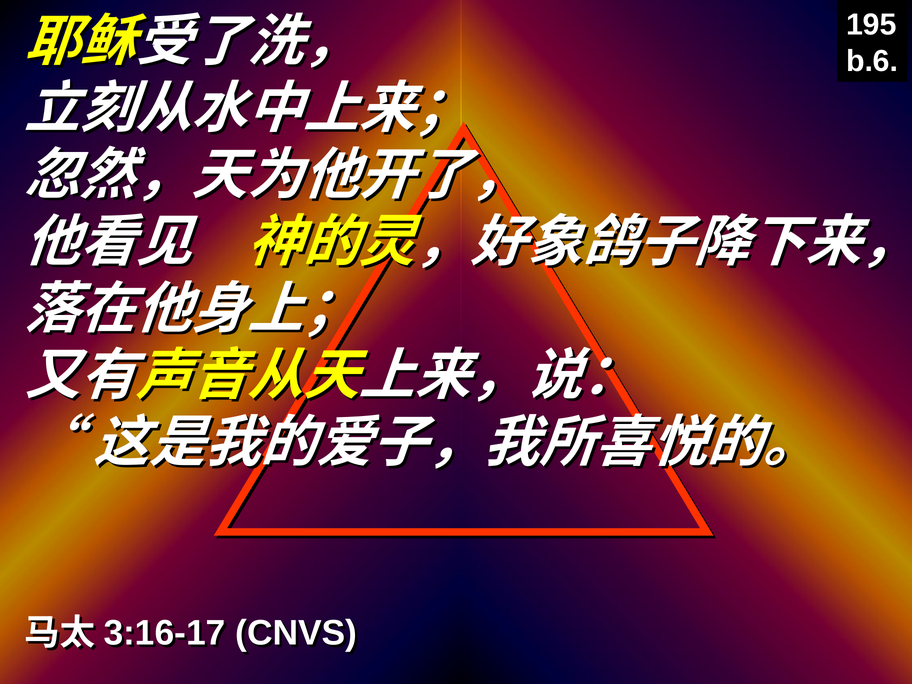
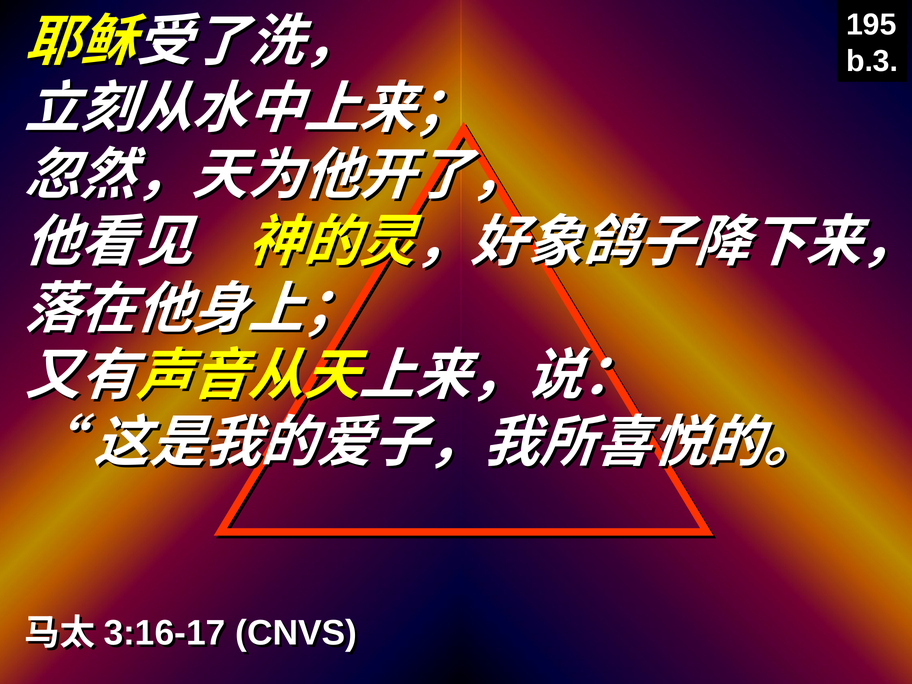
b.6: b.6 -> b.3
